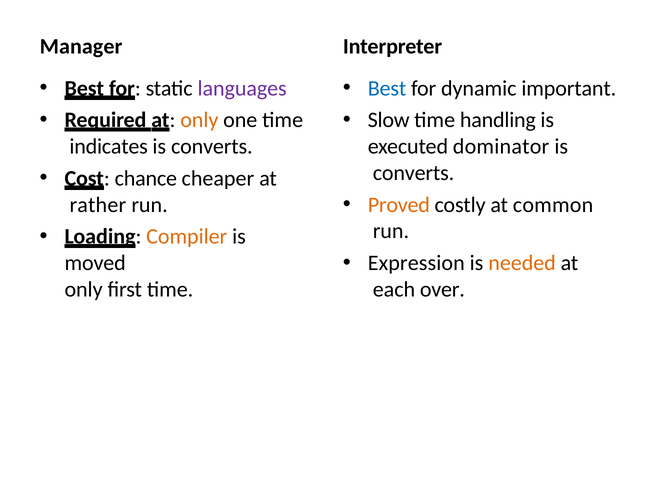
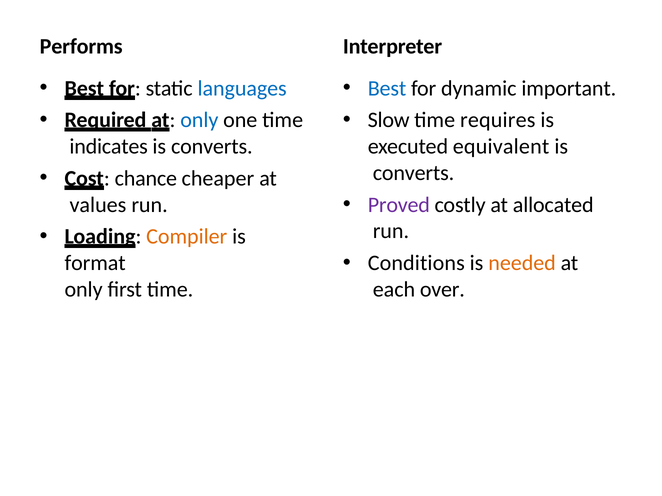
Manager: Manager -> Performs
languages colour: purple -> blue
only at (199, 120) colour: orange -> blue
handling: handling -> requires
dominator: dominator -> equivalent
Proved colour: orange -> purple
common: common -> allocated
rather: rather -> values
Expression: Expression -> Conditions
moved: moved -> format
